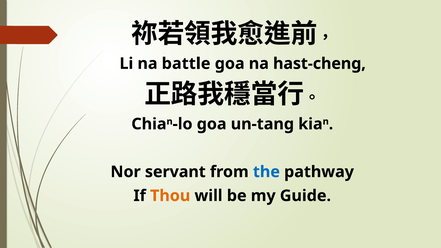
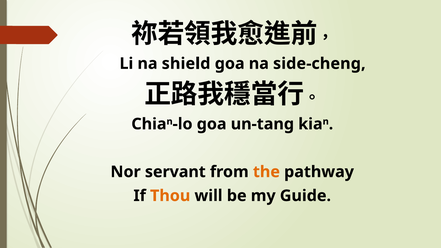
battle: battle -> shield
hast-cheng: hast-cheng -> side-cheng
the colour: blue -> orange
